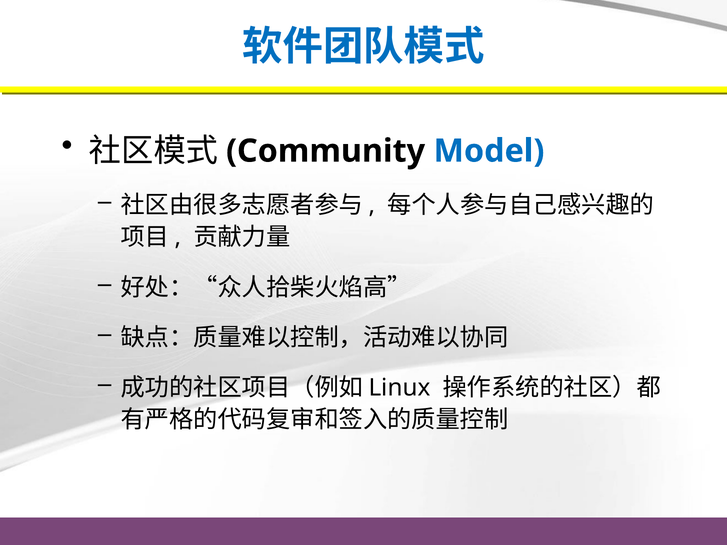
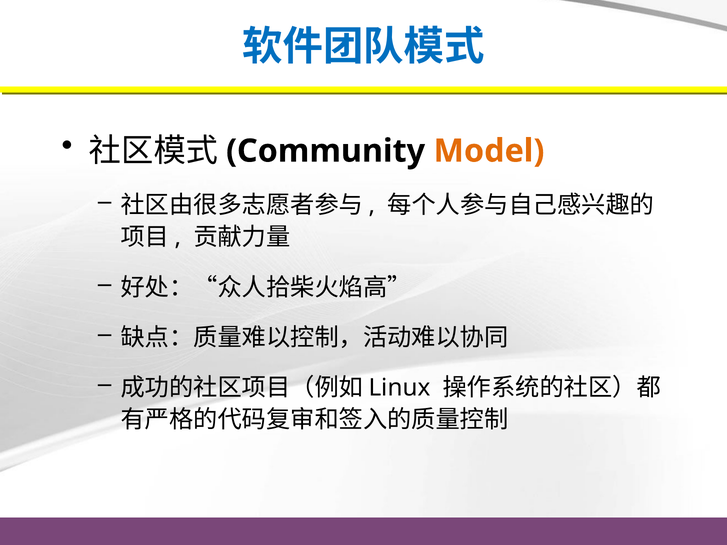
Model colour: blue -> orange
